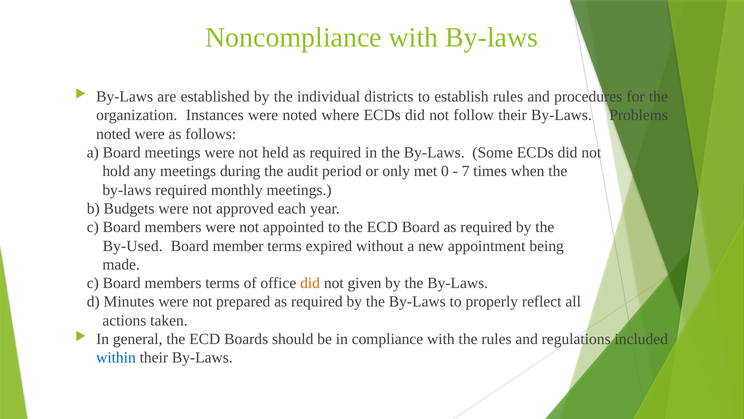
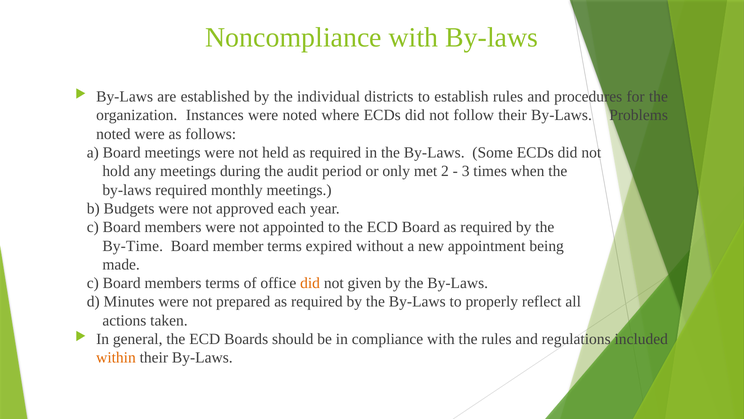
0: 0 -> 2
7: 7 -> 3
By-Used: By-Used -> By-Time
within colour: blue -> orange
